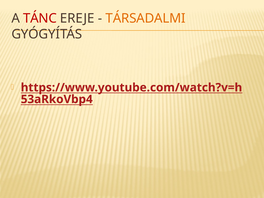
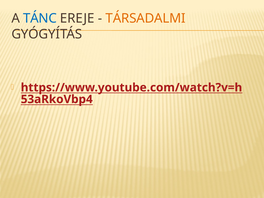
TÁNC colour: red -> blue
